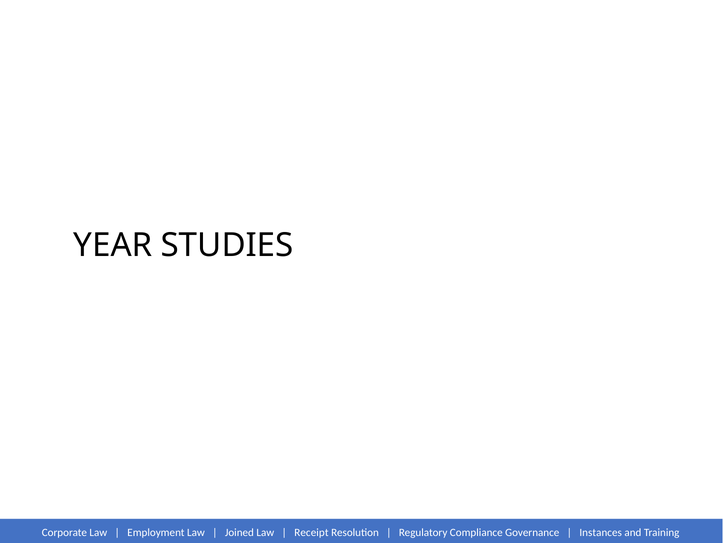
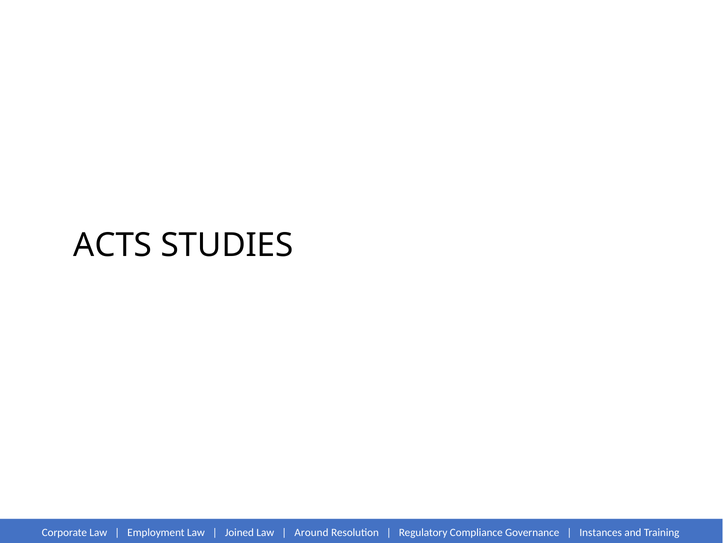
YEAR: YEAR -> ACTS
Receipt: Receipt -> Around
